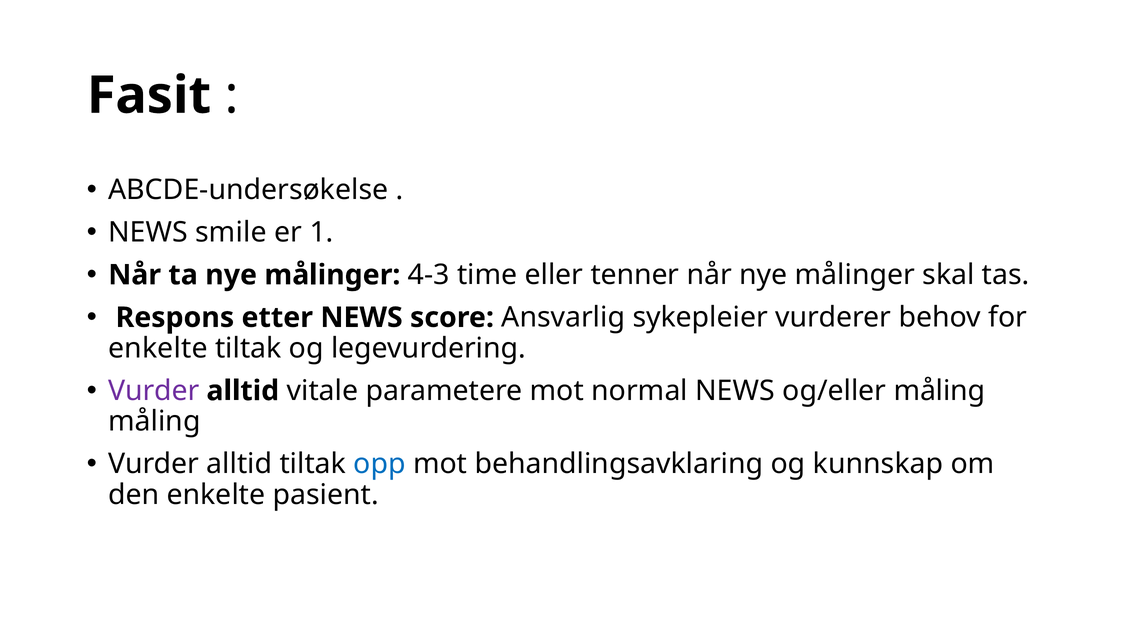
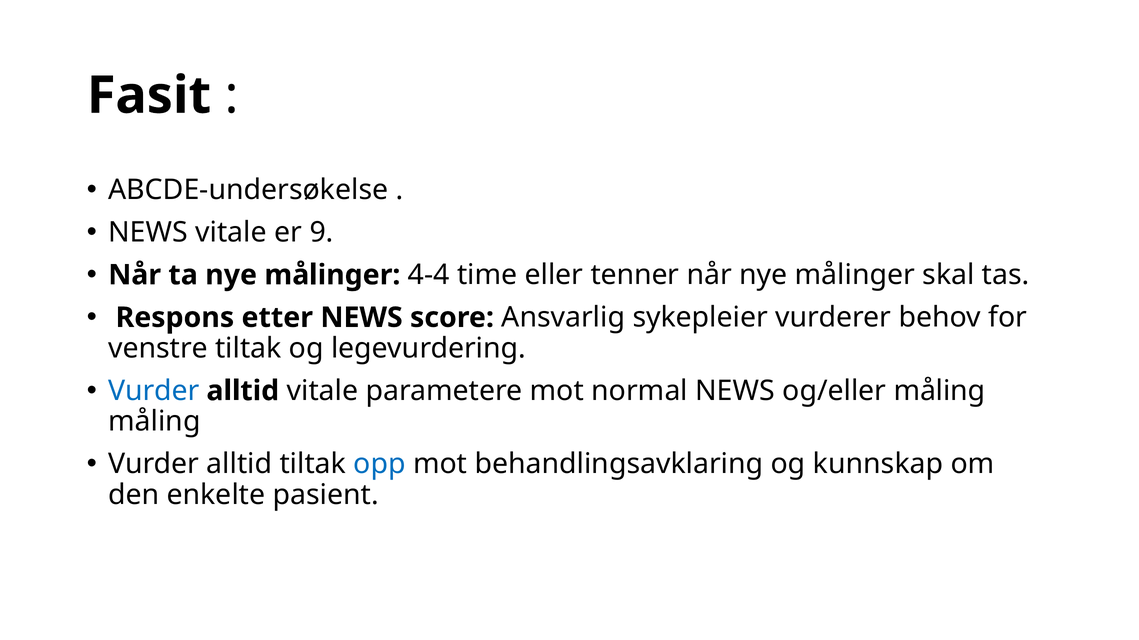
NEWS smile: smile -> vitale
1: 1 -> 9
4-3: 4-3 -> 4-4
enkelte at (158, 349): enkelte -> venstre
Vurder at (154, 391) colour: purple -> blue
